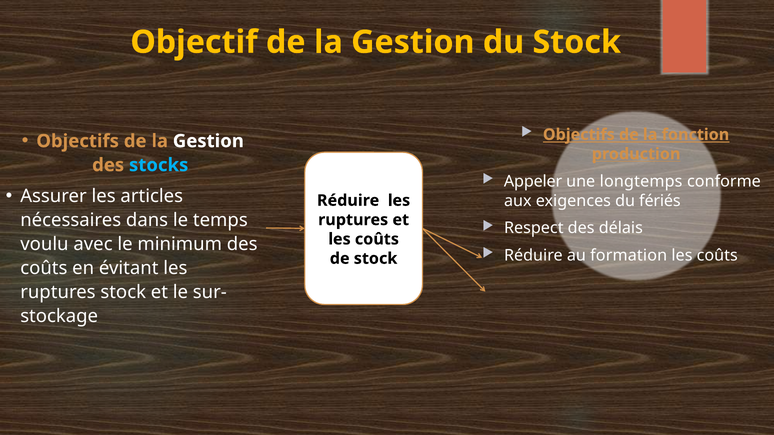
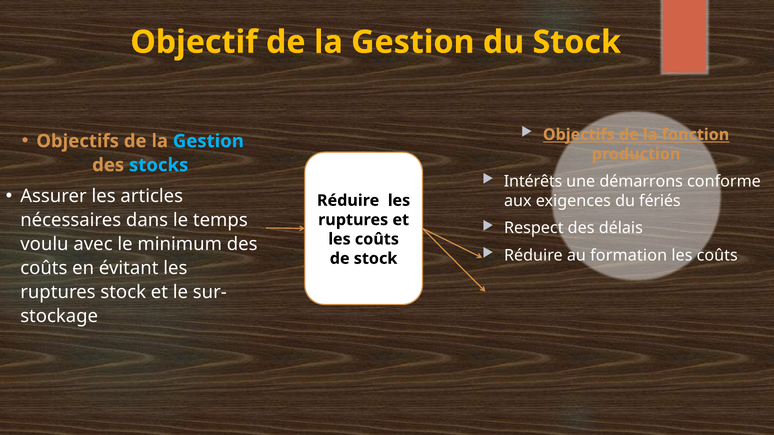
Gestion at (208, 141) colour: white -> light blue
Appeler: Appeler -> Intérêts
longtemps: longtemps -> démarrons
